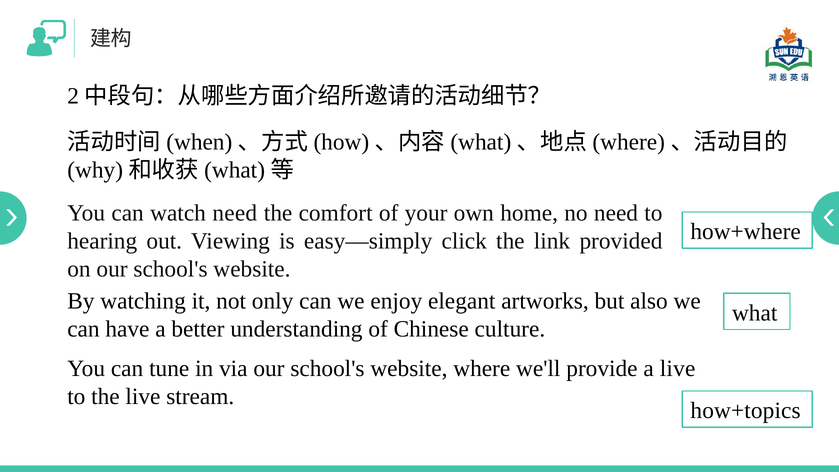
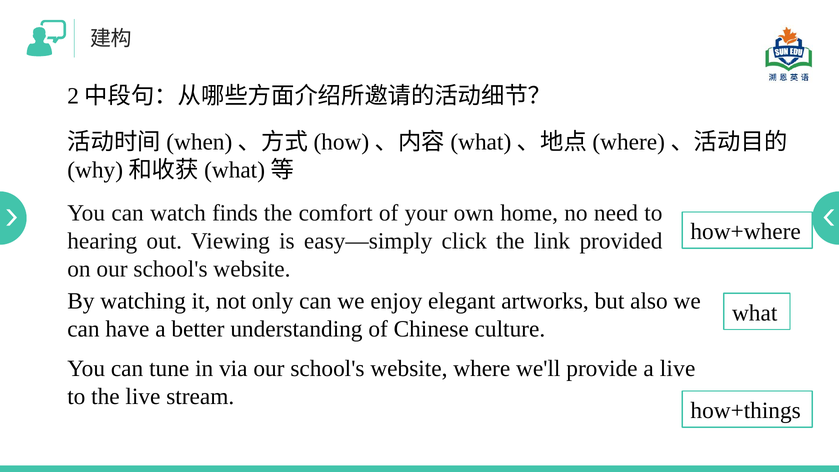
watch need: need -> finds
how+topics: how+topics -> how+things
